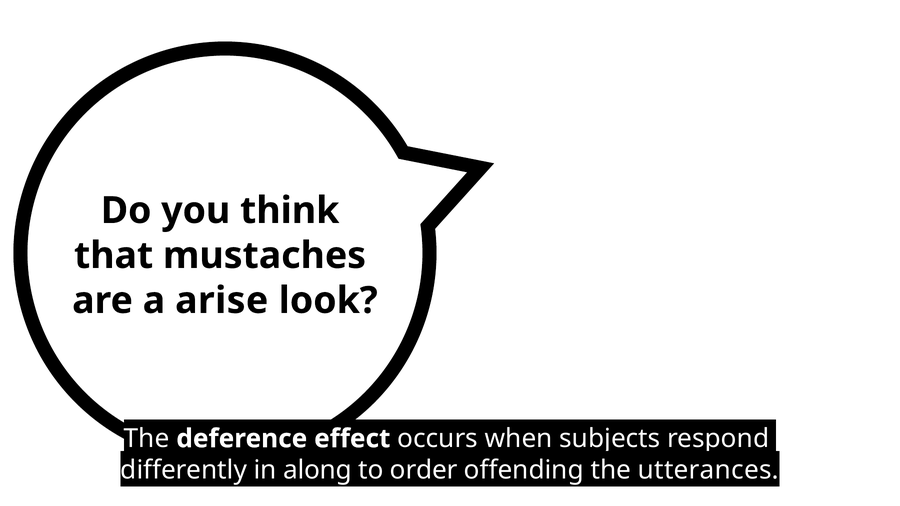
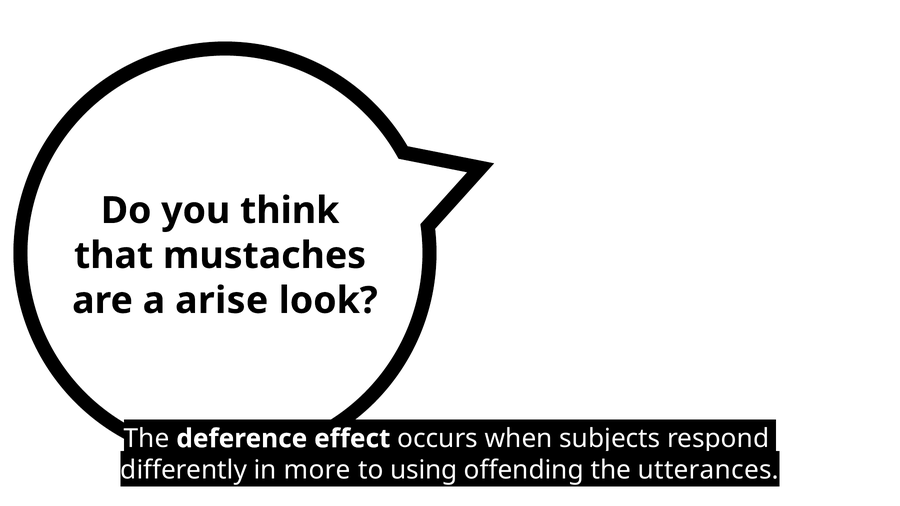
along: along -> more
order: order -> using
